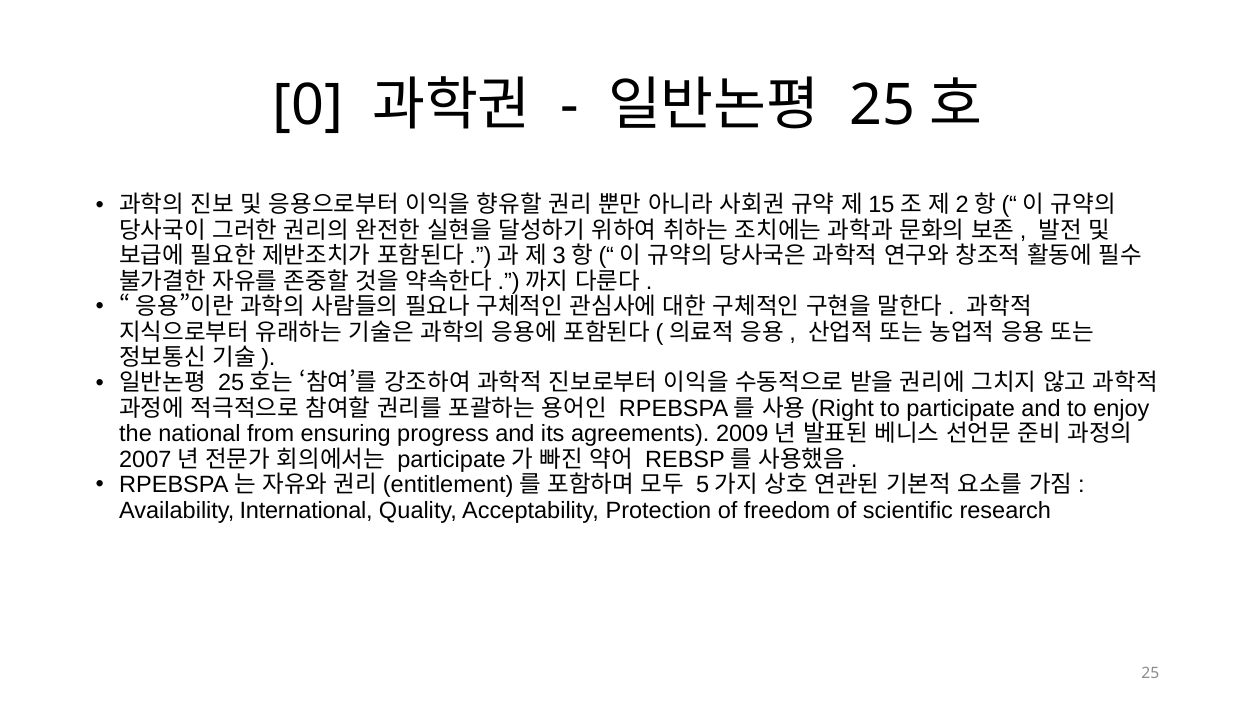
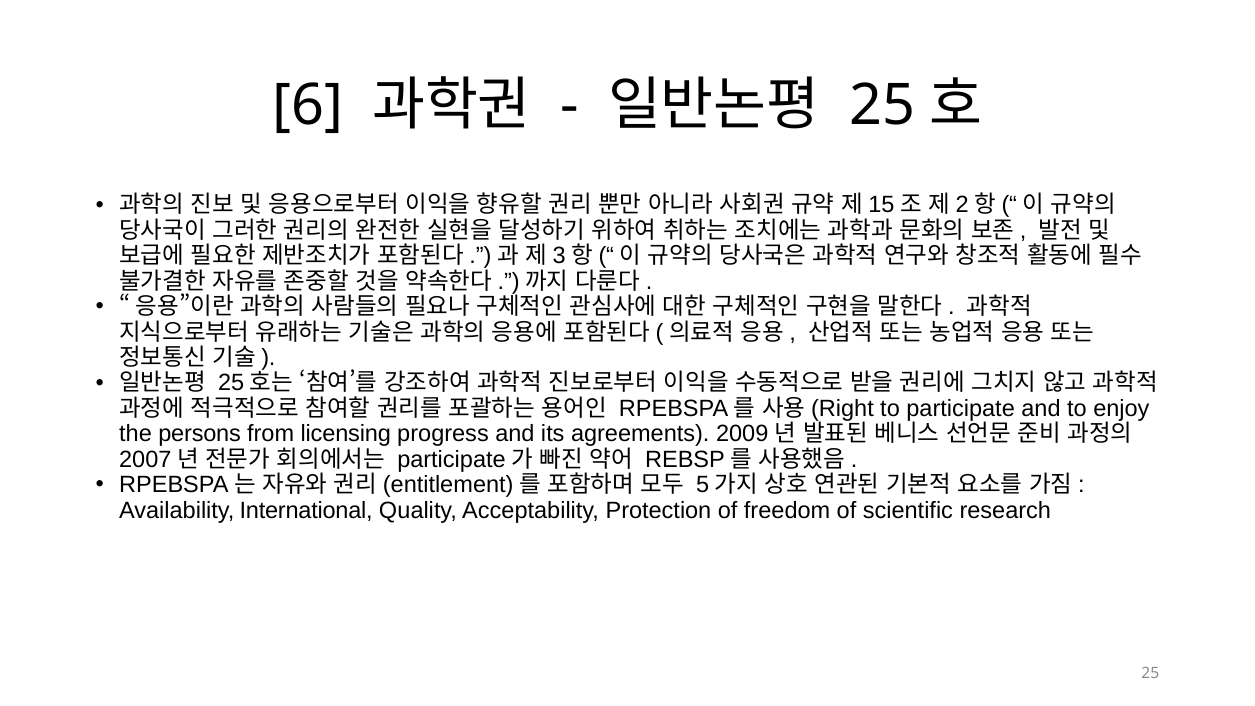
0: 0 -> 6
national: national -> persons
ensuring: ensuring -> licensing
